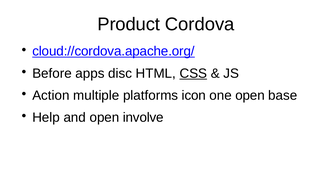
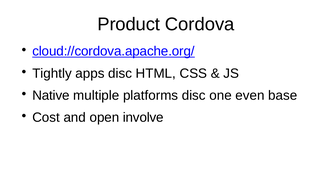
Before: Before -> Tightly
CSS underline: present -> none
Action: Action -> Native
platforms icon: icon -> disc
one open: open -> even
Help: Help -> Cost
